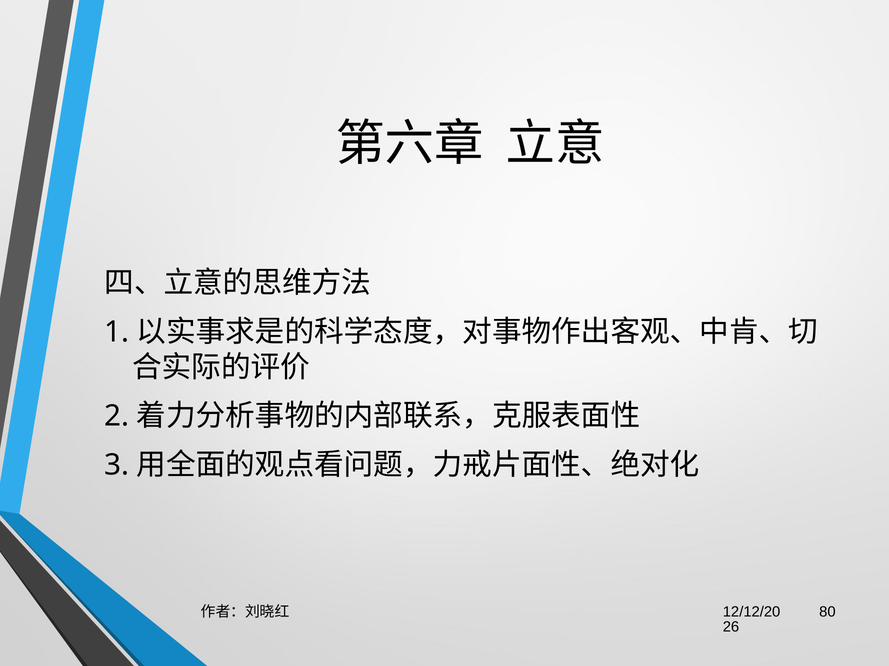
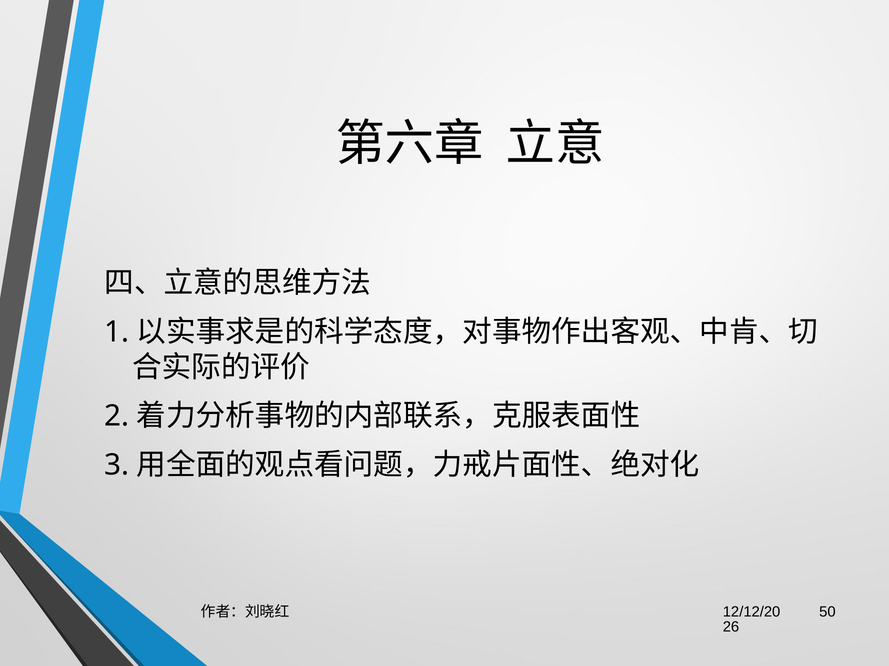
80: 80 -> 50
